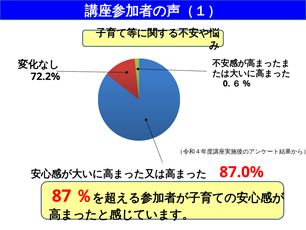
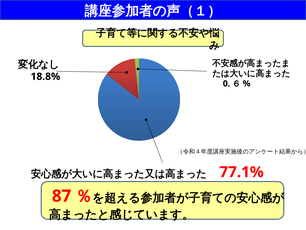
72.2%: 72.2% -> 18.8%
87.0%: 87.0% -> 77.1%
